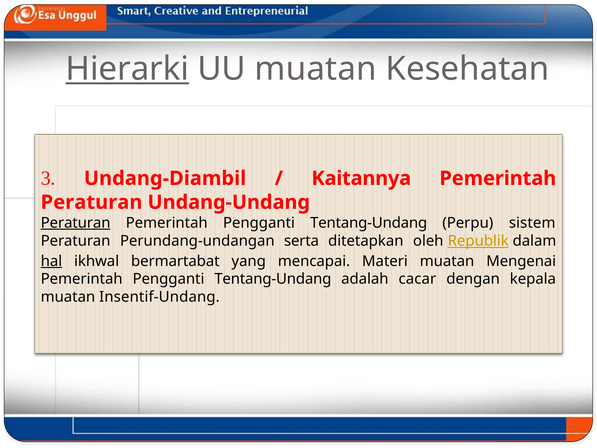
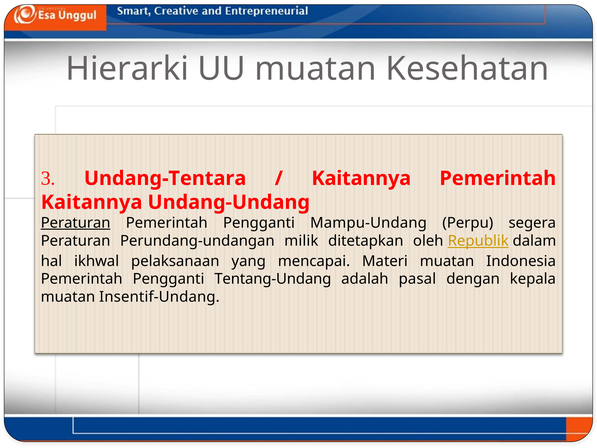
Hierarki underline: present -> none
Undang-Diambil: Undang-Diambil -> Undang-Tentara
Peraturan at (92, 202): Peraturan -> Kaitannya
Tentang-Undang at (369, 223): Tentang-Undang -> Mampu-Undang
sistem: sistem -> segera
serta: serta -> milik
hal underline: present -> none
bermartabat: bermartabat -> pelaksanaan
Mengenai: Mengenai -> Indonesia
cacar: cacar -> pasal
